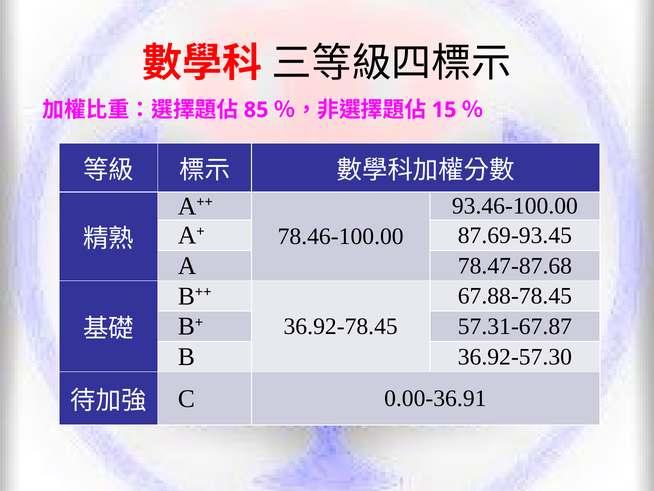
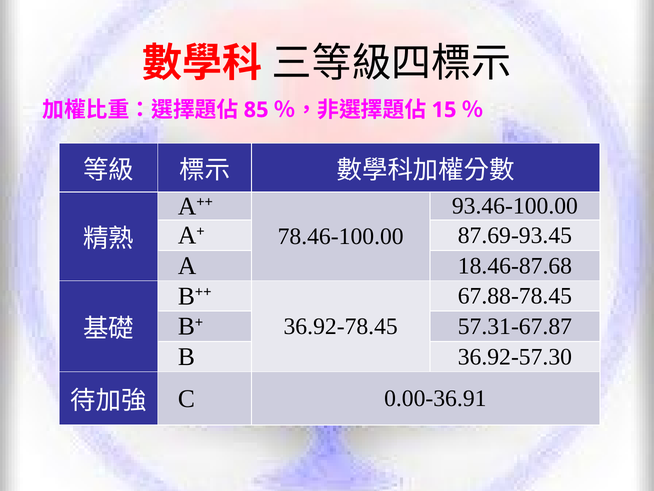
78.47-87.68: 78.47-87.68 -> 18.46-87.68
